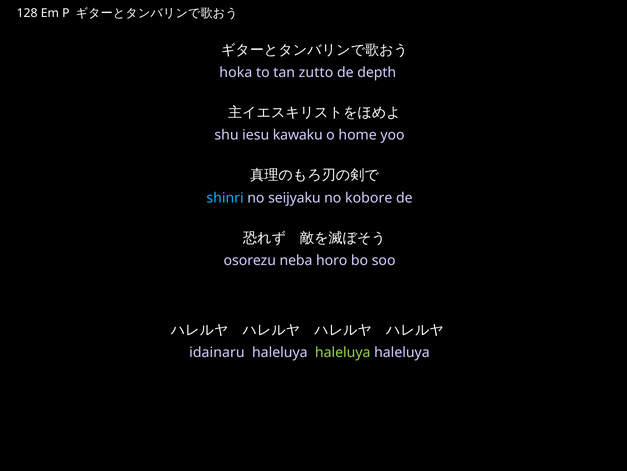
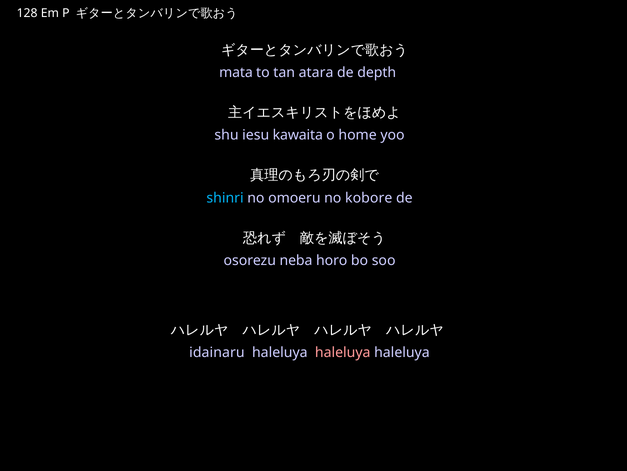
hoka: hoka -> mata
zutto: zutto -> atara
kawaku: kawaku -> kawaita
seijyaku: seijyaku -> omoeru
haleluya at (343, 352) colour: light green -> pink
